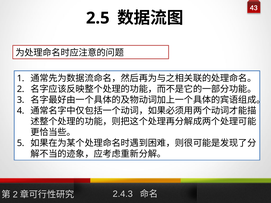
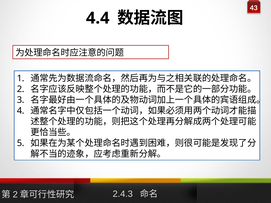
2.5: 2.5 -> 4.4
